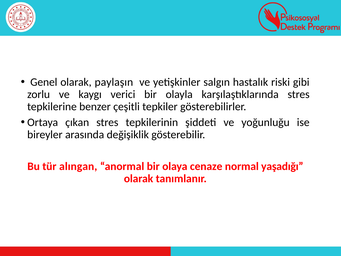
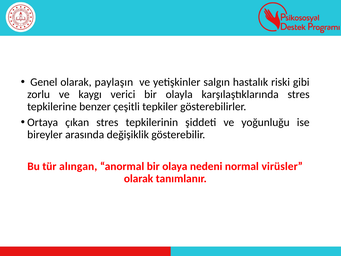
cenaze: cenaze -> nedeni
yaşadığı: yaşadığı -> virüsler
